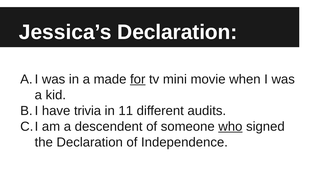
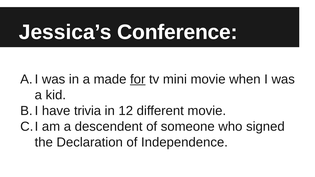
Jessica’s Declaration: Declaration -> Conference
11: 11 -> 12
different audits: audits -> movie
who underline: present -> none
